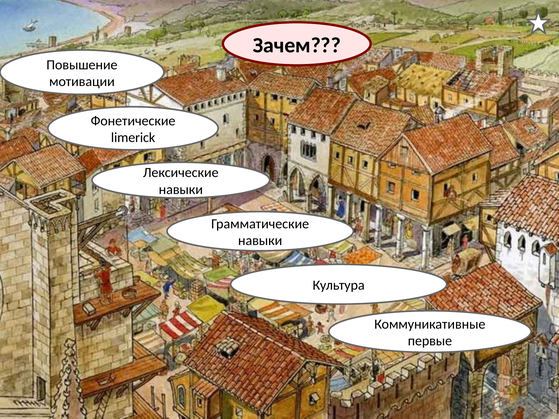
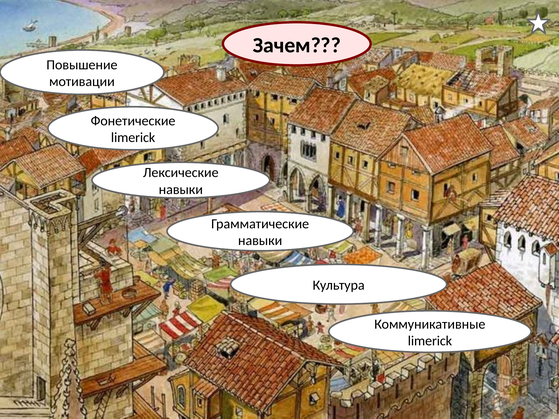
первые at (430, 341): первые -> limerick
